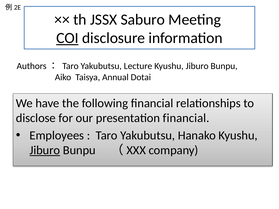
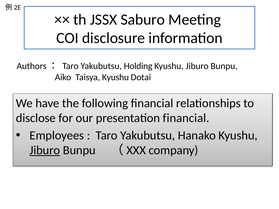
COI underline: present -> none
Lecture: Lecture -> Holding
Taisya Annual: Annual -> Kyushu
